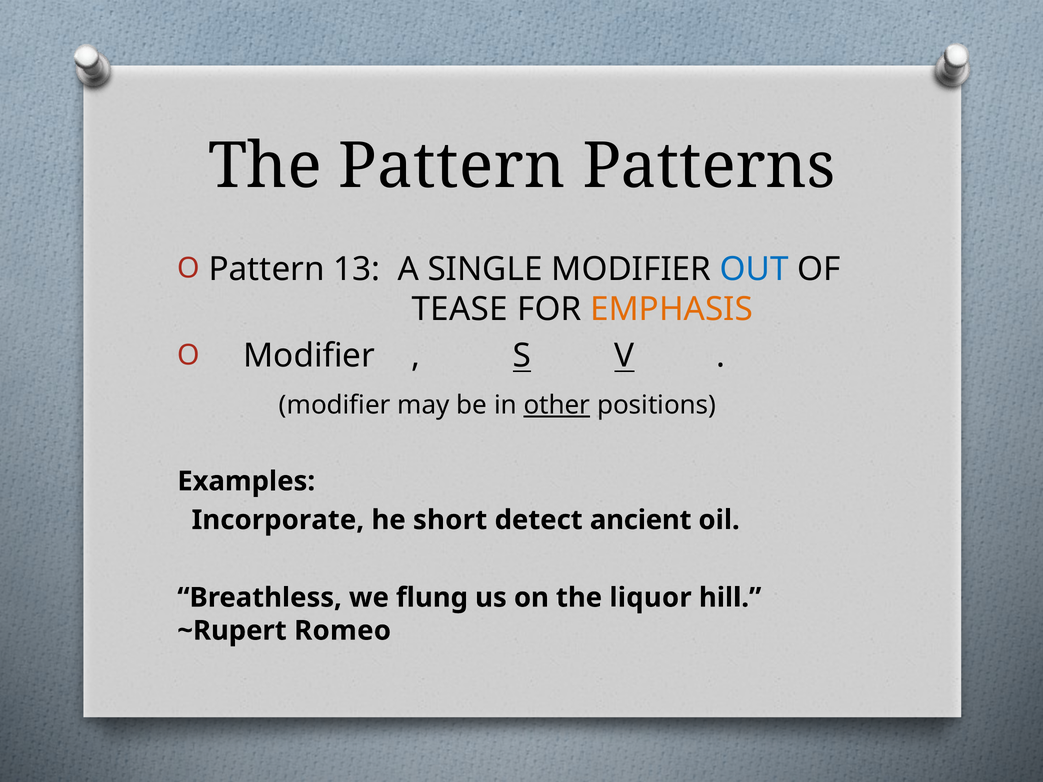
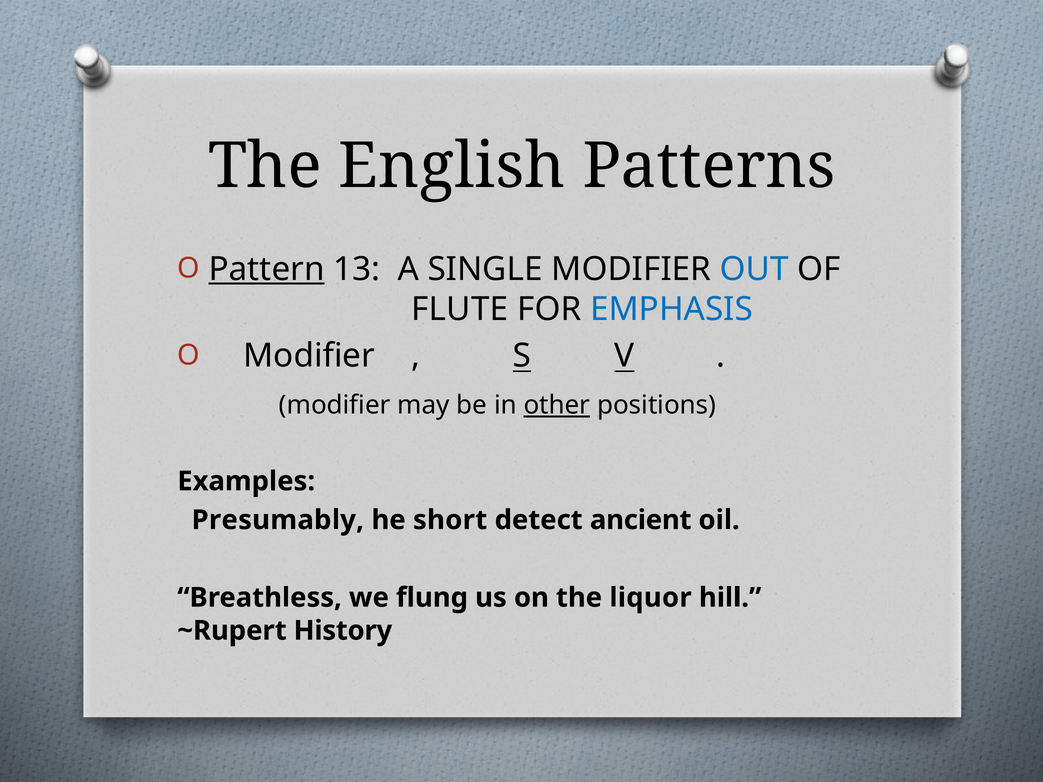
The Pattern: Pattern -> English
Pattern at (267, 269) underline: none -> present
TEASE: TEASE -> FLUTE
EMPHASIS colour: orange -> blue
Incorporate: Incorporate -> Presumably
Romeo: Romeo -> History
